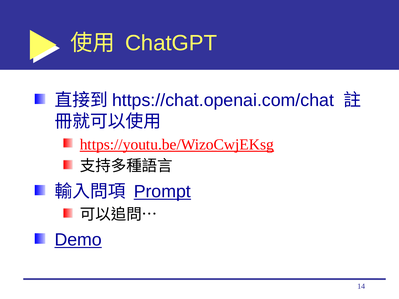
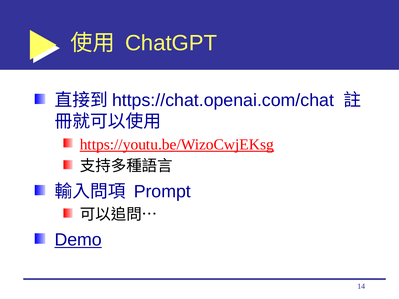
Prompt underline: present -> none
